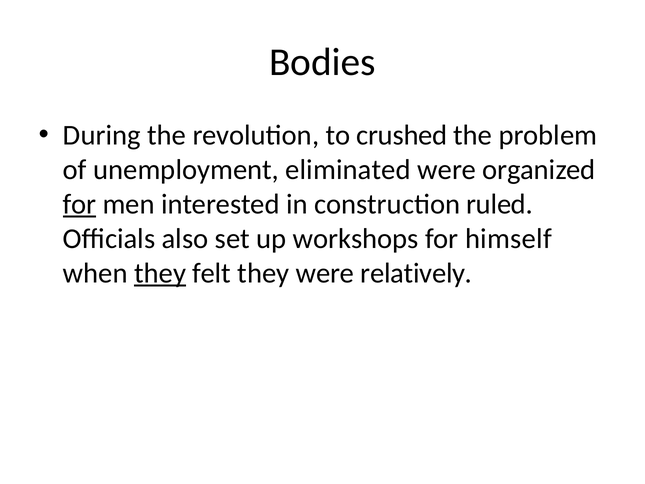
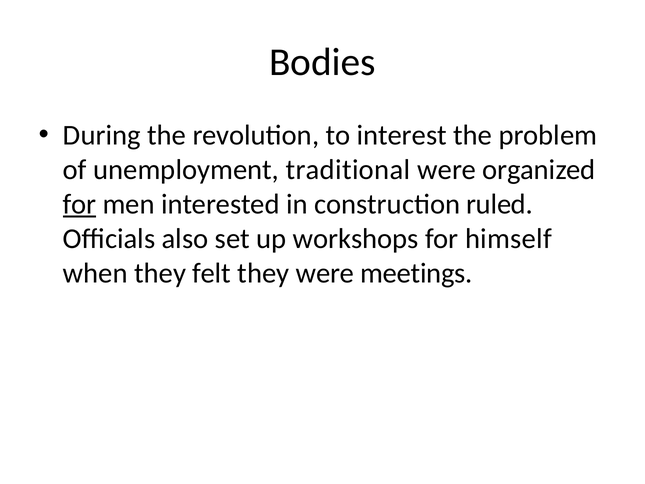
crushed: crushed -> interest
eliminated: eliminated -> traditional
they at (160, 273) underline: present -> none
relatively: relatively -> meetings
